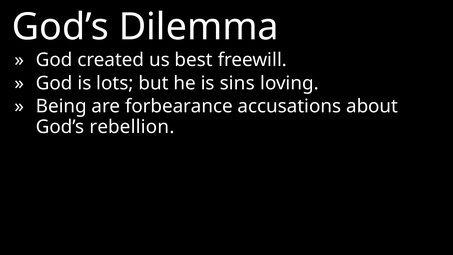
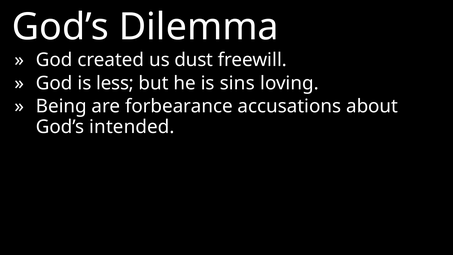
best: best -> dust
lots: lots -> less
rebellion: rebellion -> intended
